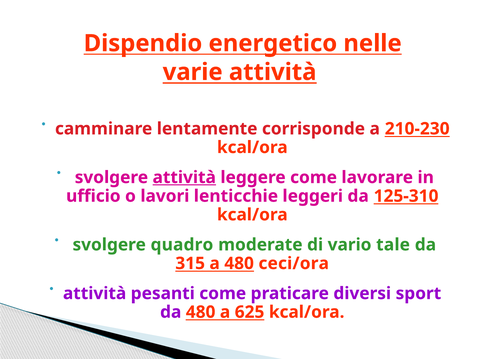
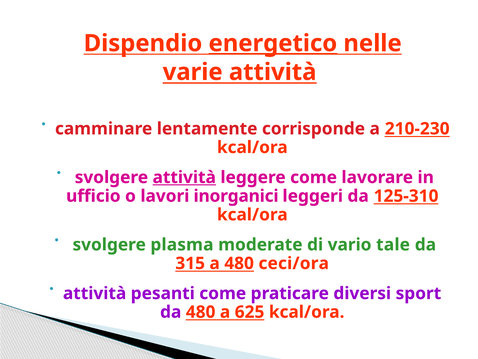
energetico underline: none -> present
lenticchie: lenticchie -> inorganici
quadro: quadro -> plasma
